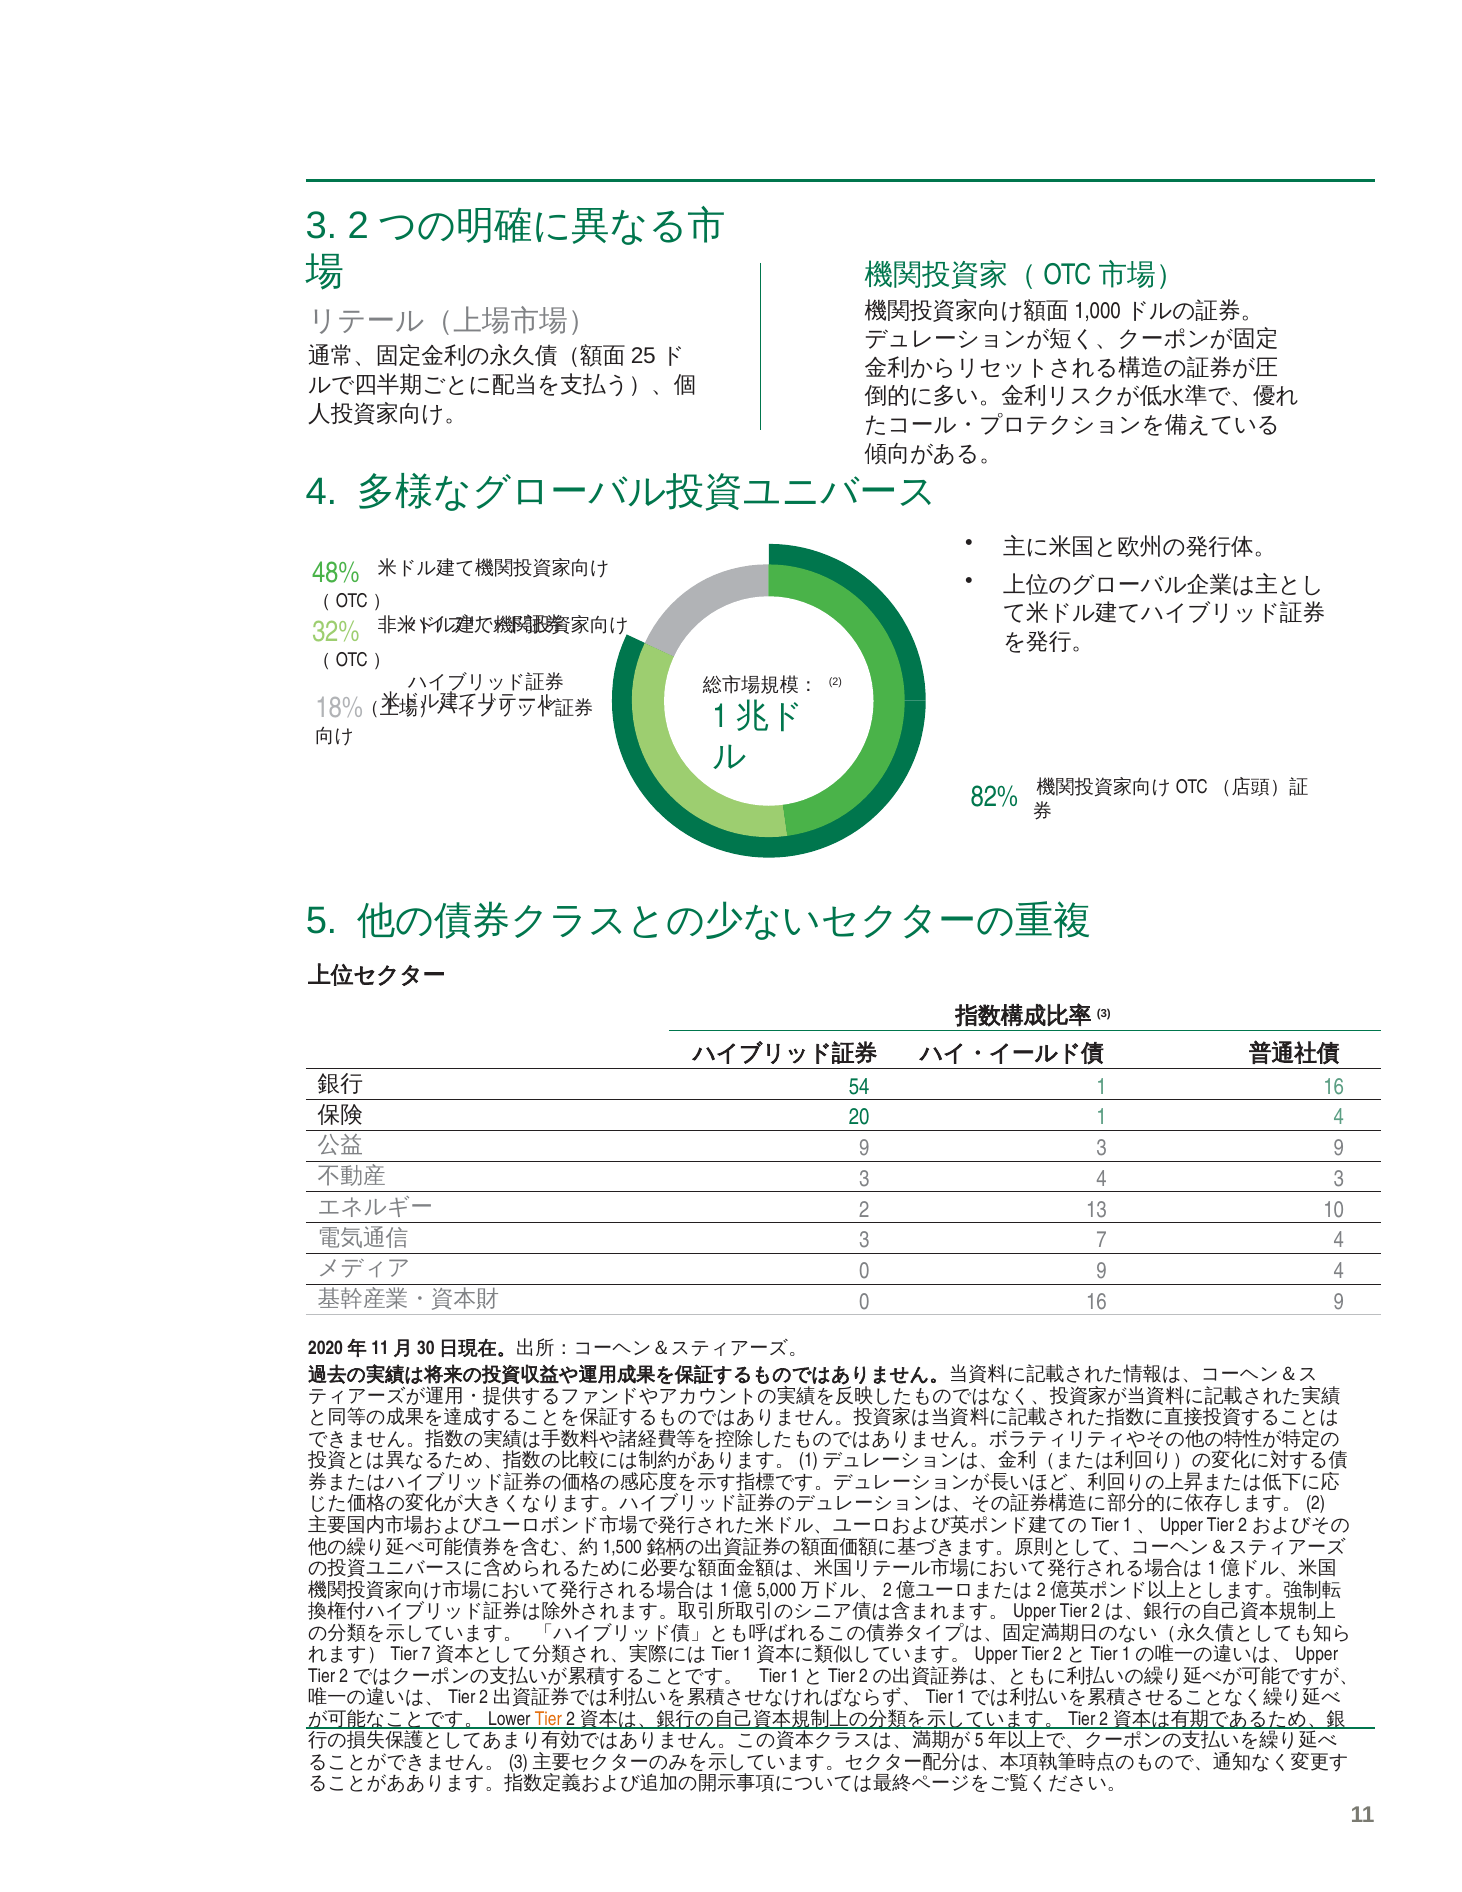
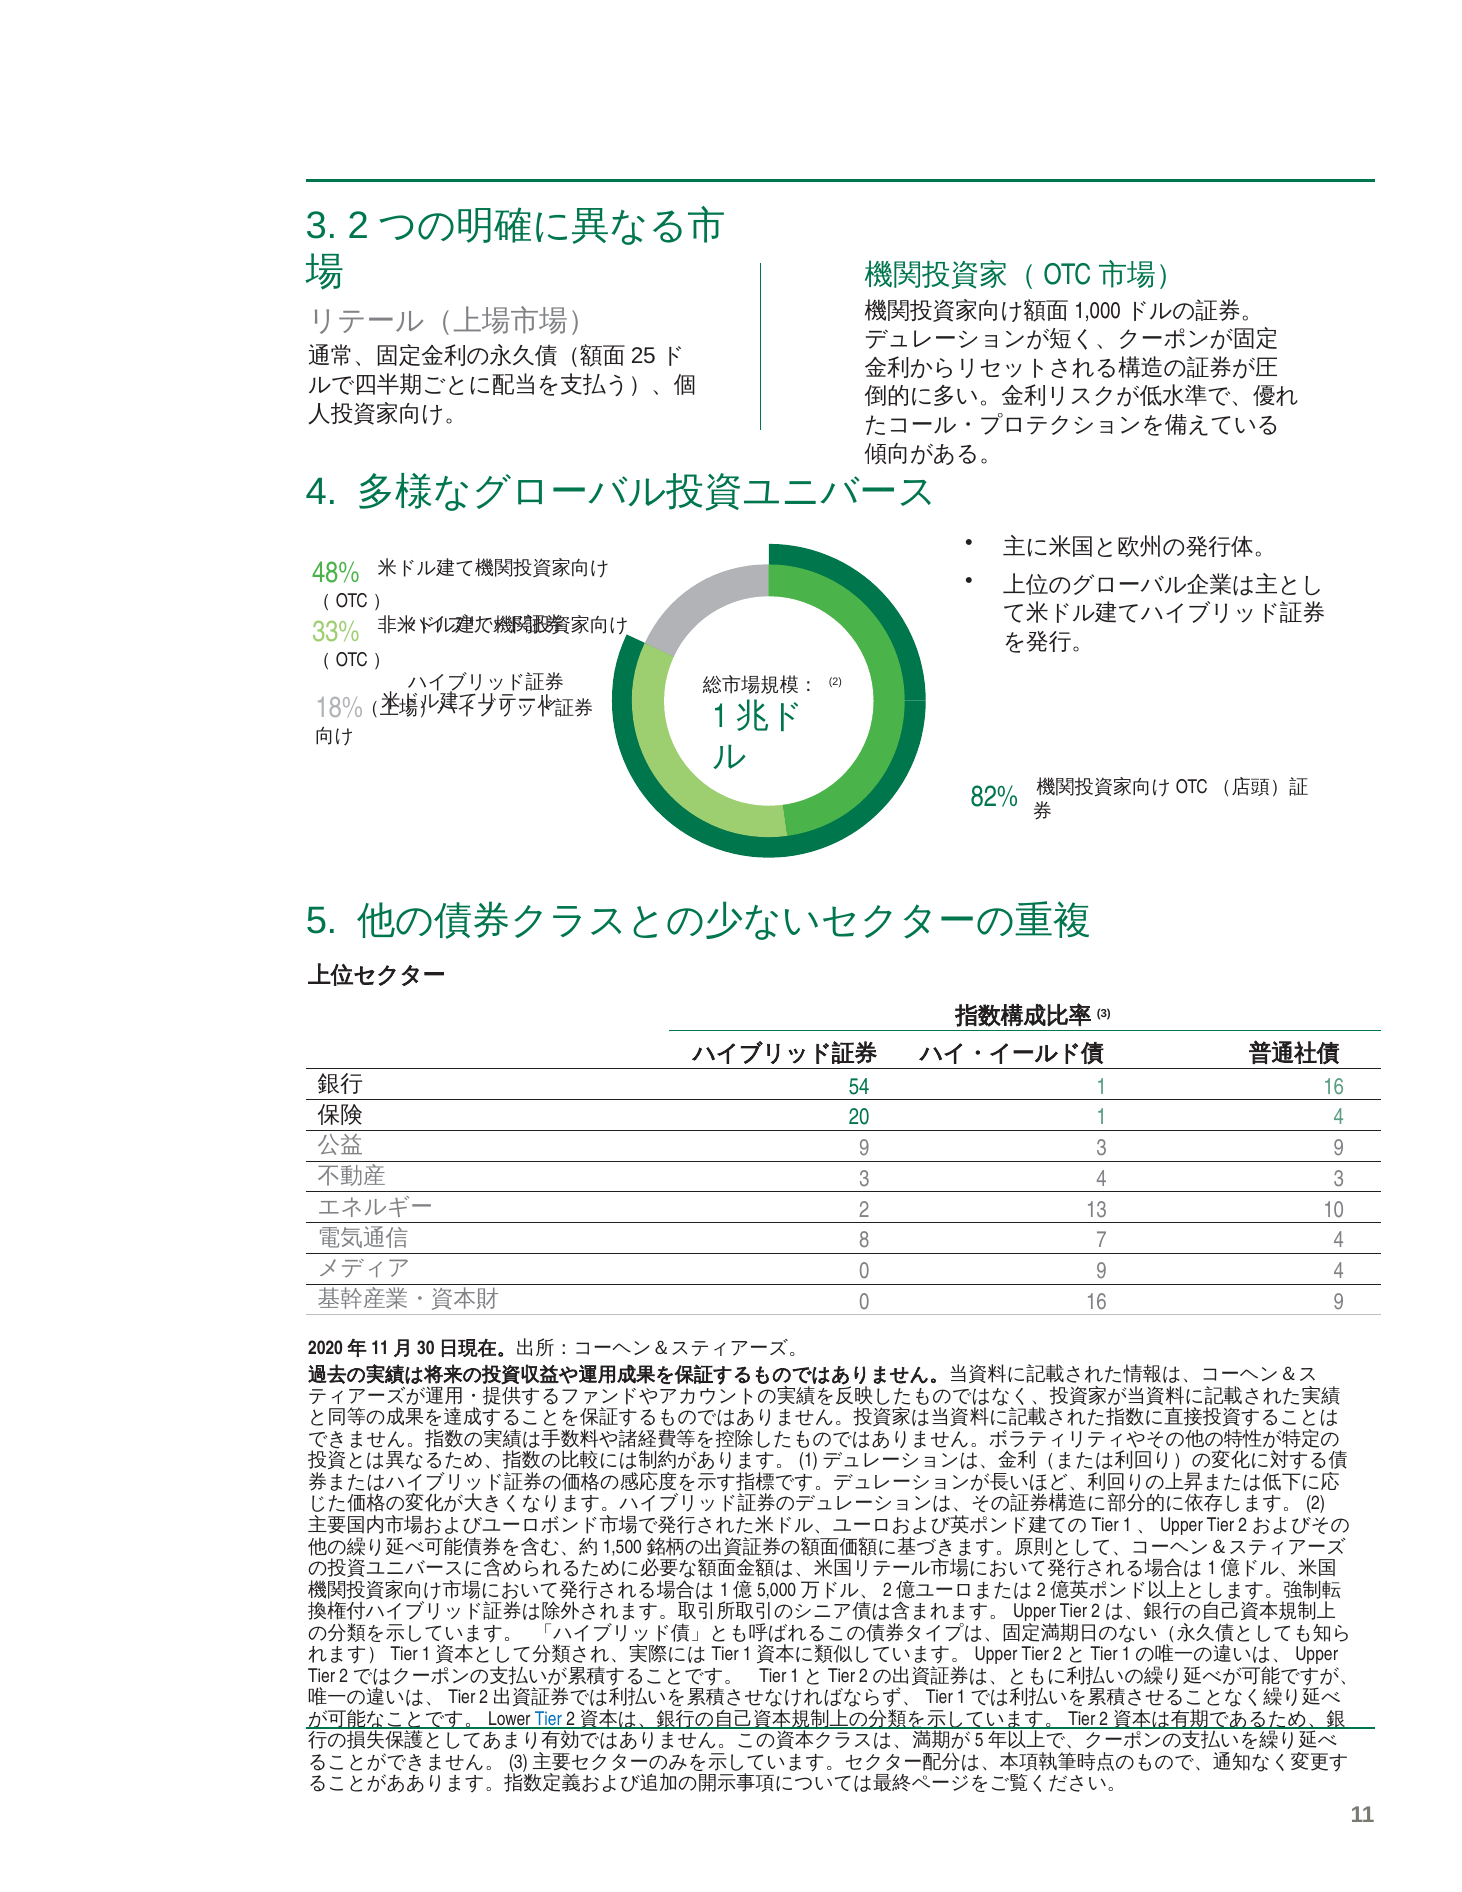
32%: 32% -> 33%
3 at (864, 1240): 3 -> 8
7 at (426, 1654): 7 -> 1
Tier at (548, 1719) colour: orange -> blue
